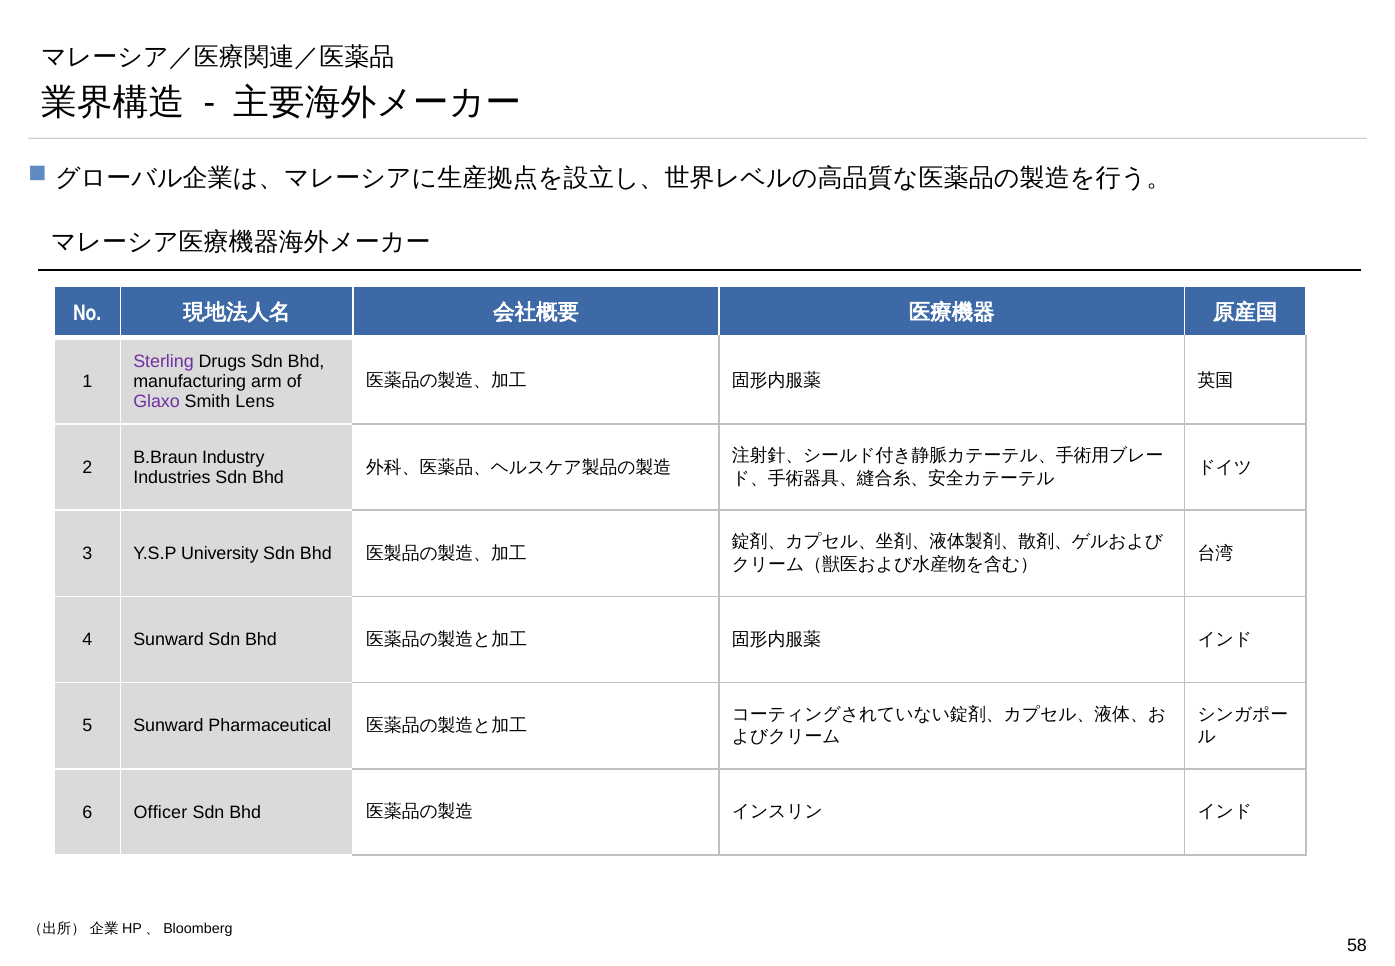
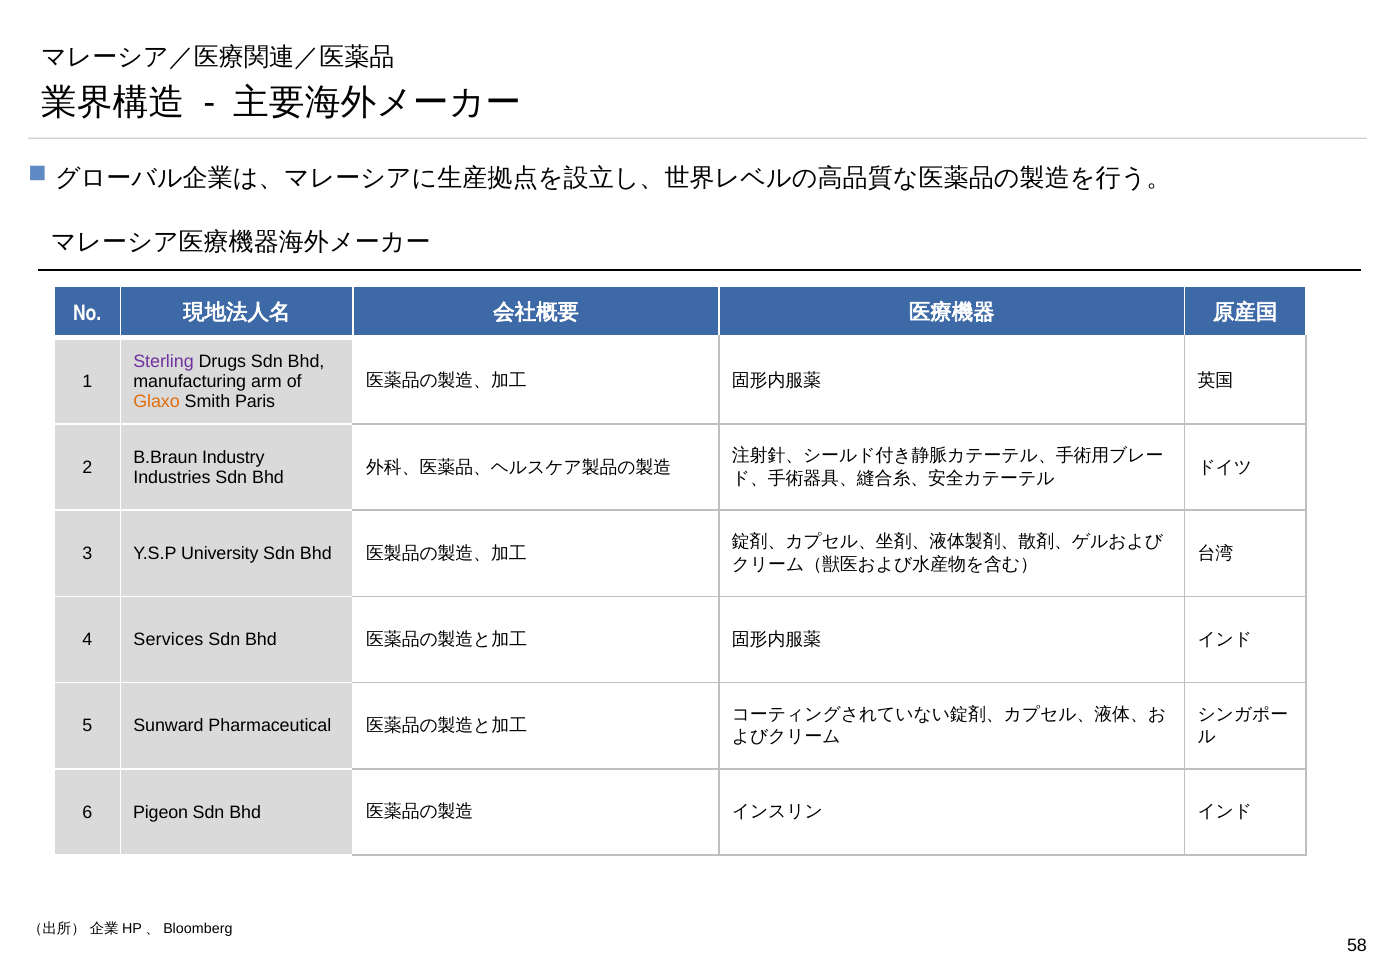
Glaxo colour: purple -> orange
Lens: Lens -> Paris
4 Sunward: Sunward -> Services
Officer: Officer -> Pigeon
